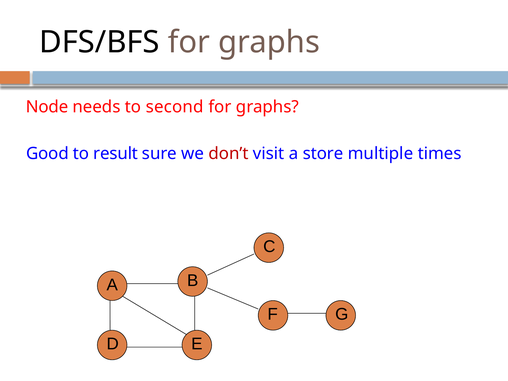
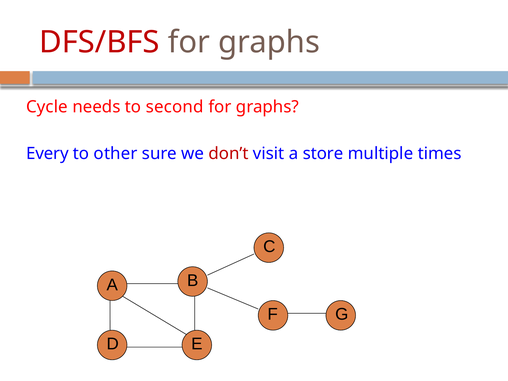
DFS/BFS colour: black -> red
Node: Node -> Cycle
Good: Good -> Every
result: result -> other
